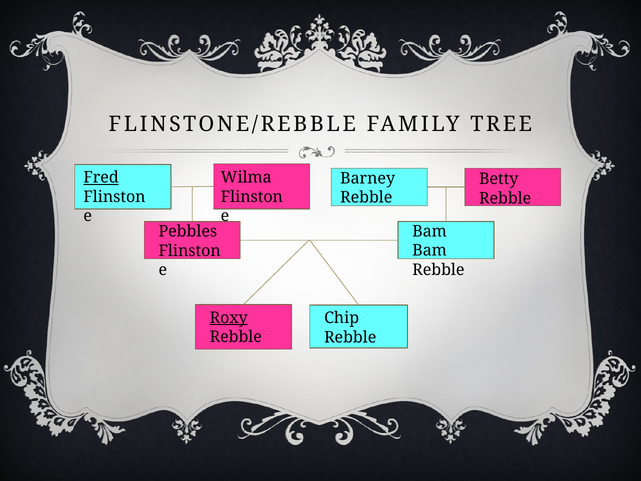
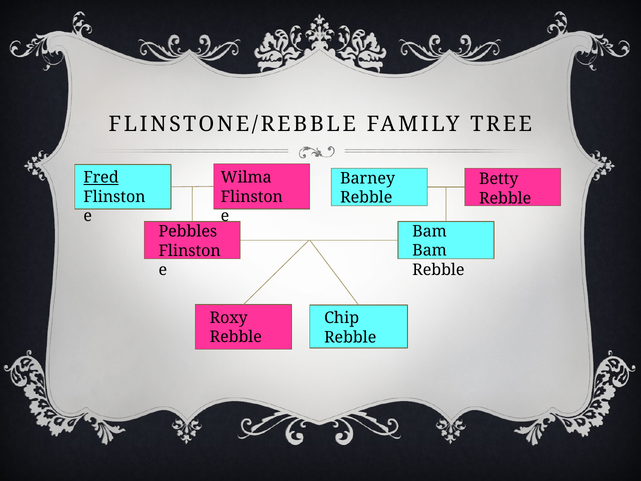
Roxy underline: present -> none
